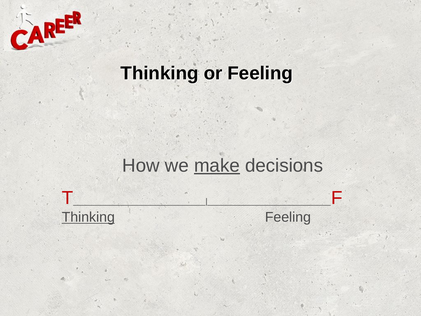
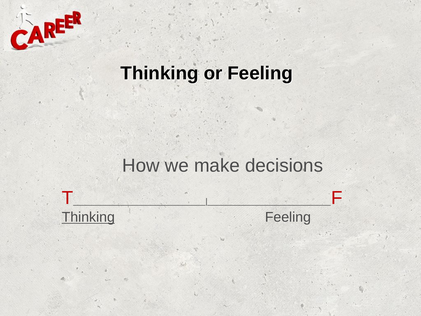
make underline: present -> none
